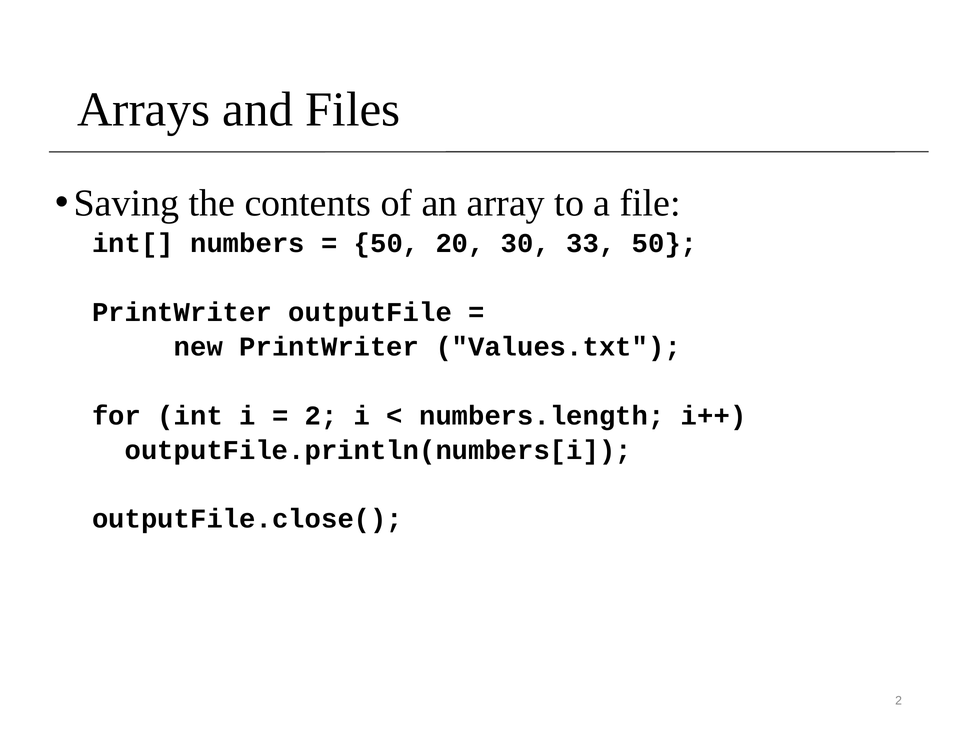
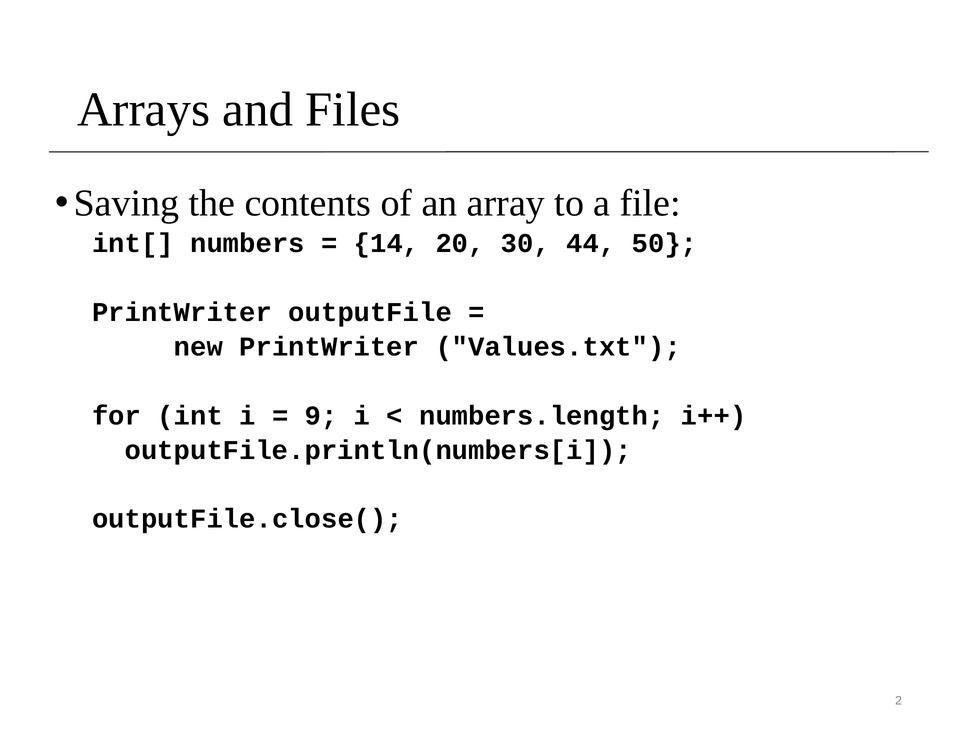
50 at (387, 243): 50 -> 14
33: 33 -> 44
2 at (321, 416): 2 -> 9
